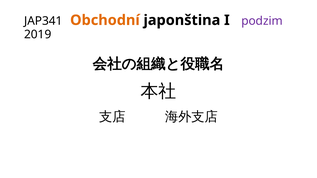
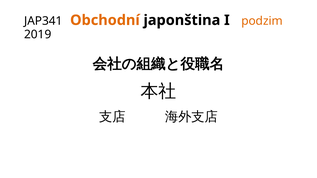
podzim colour: purple -> orange
